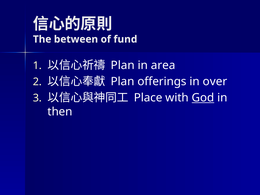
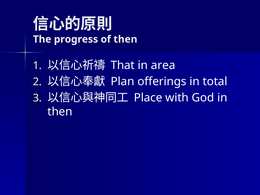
between: between -> progress
of fund: fund -> then
Plan at (123, 65): Plan -> That
over: over -> total
God underline: present -> none
